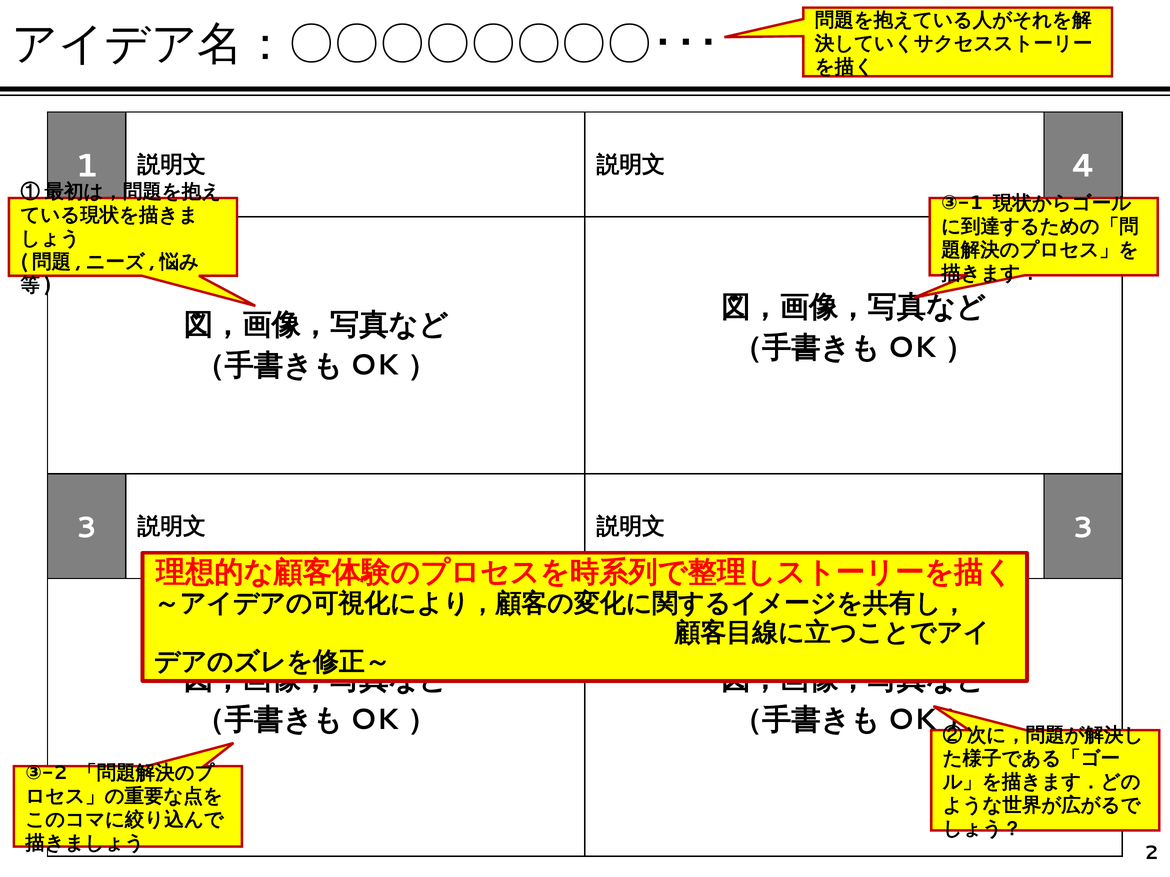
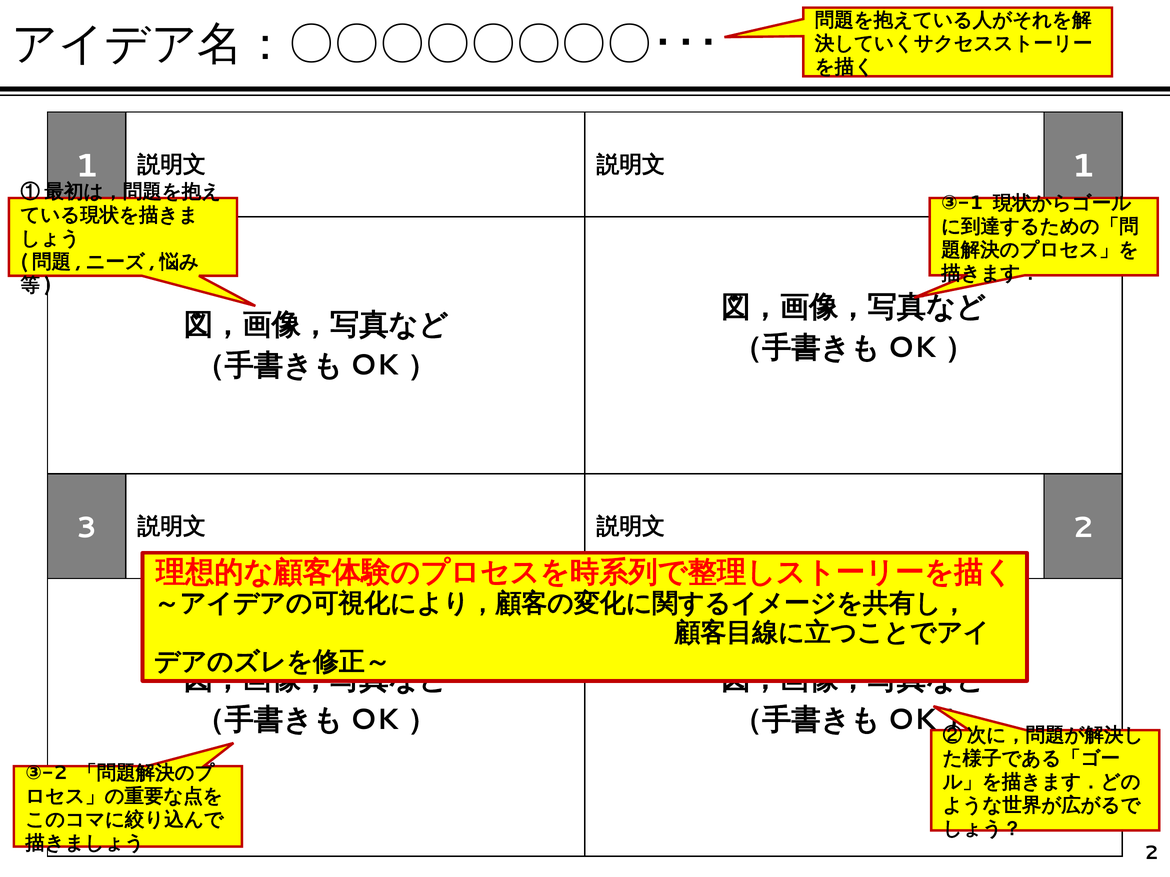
4 at (1083, 166): 4 -> 1
3 at (1083, 528): 3 -> 2
